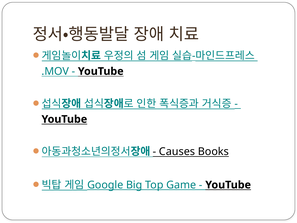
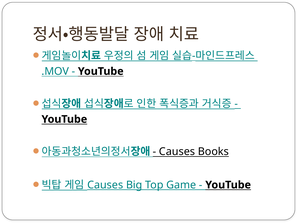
Google at (105, 185): Google -> Causes
